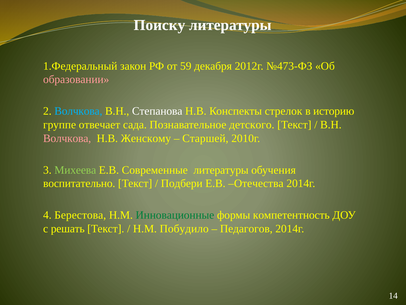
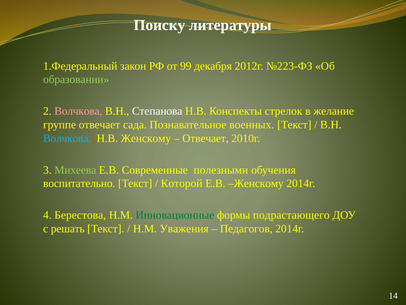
59: 59 -> 99
№473-ФЗ: №473-ФЗ -> №223-ФЗ
образовании colour: pink -> light green
Волчкова at (78, 111) colour: light blue -> pink
историю: историю -> желание
детского: детского -> военных
Волчкова at (67, 138) colour: pink -> light blue
Старшей at (205, 138): Старшей -> Отвечает
Современные литературы: литературы -> полезными
Подбери: Подбери -> Которой
Е.В Отечества: Отечества -> Женскому
компетентность: компетентность -> подрастающего
Побудило: Побудило -> Уважения
